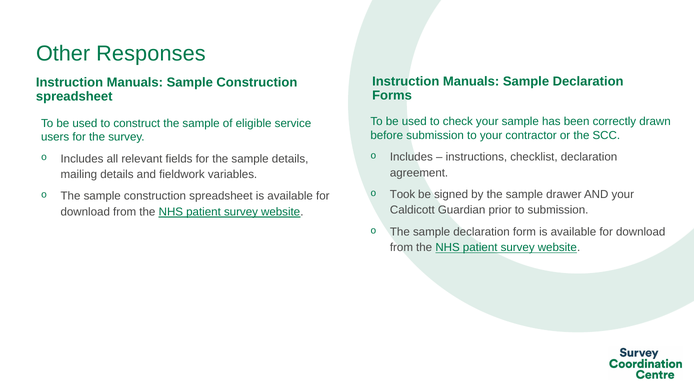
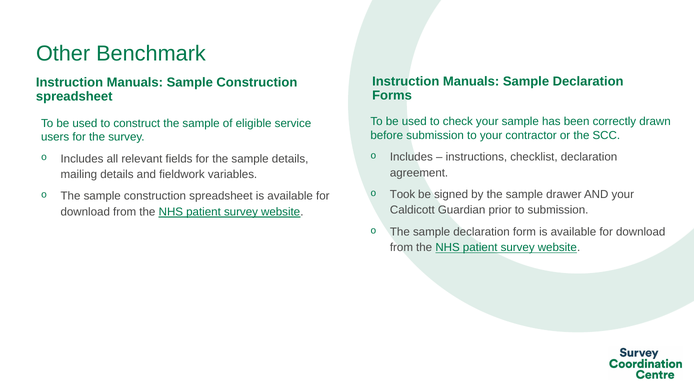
Responses: Responses -> Benchmark
